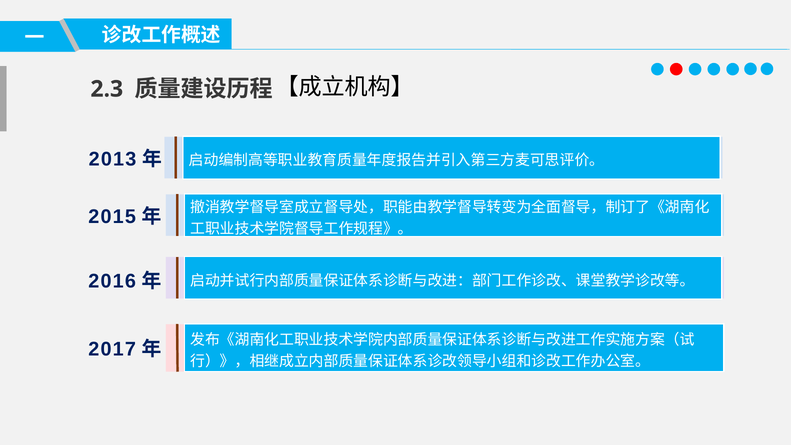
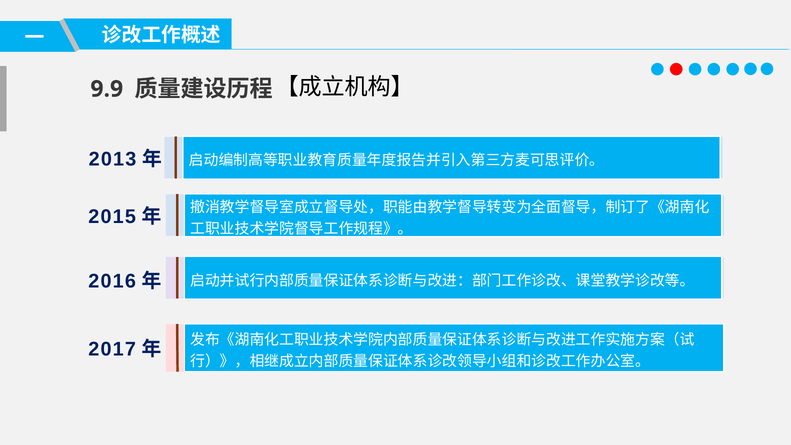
2.3: 2.3 -> 9.9
